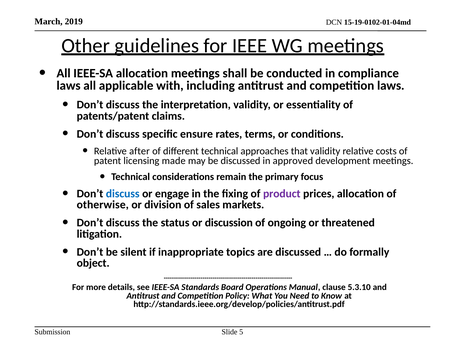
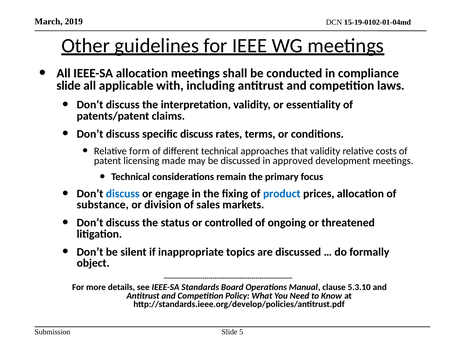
laws at (69, 86): laws -> slide
specific ensure: ensure -> discuss
after: after -> form
product colour: purple -> blue
otherwise: otherwise -> substance
discussion: discussion -> controlled
